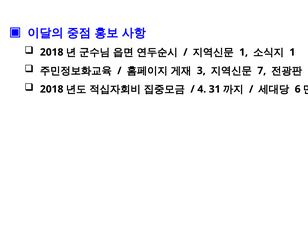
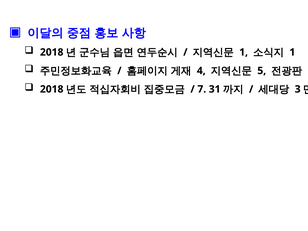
3: 3 -> 4
7: 7 -> 5
4: 4 -> 7
6: 6 -> 3
